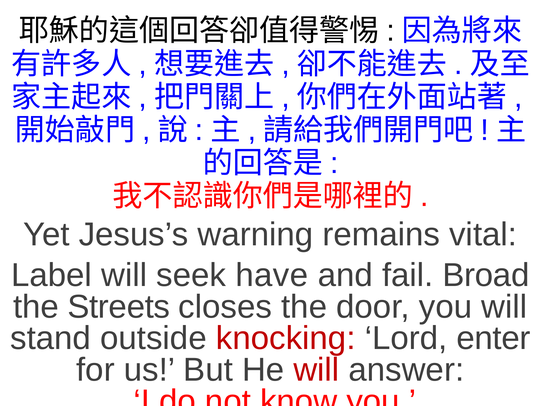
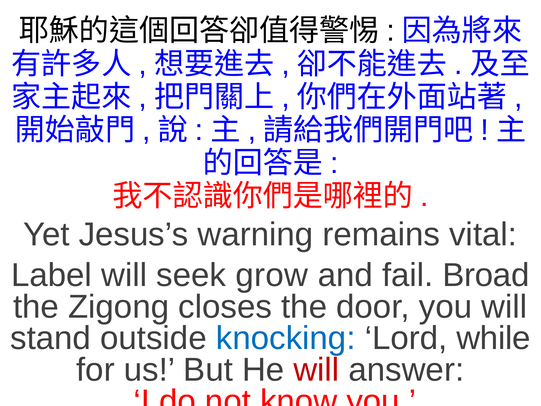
have: have -> grow
Streets: Streets -> Zigong
knocking colour: red -> blue
enter: enter -> while
